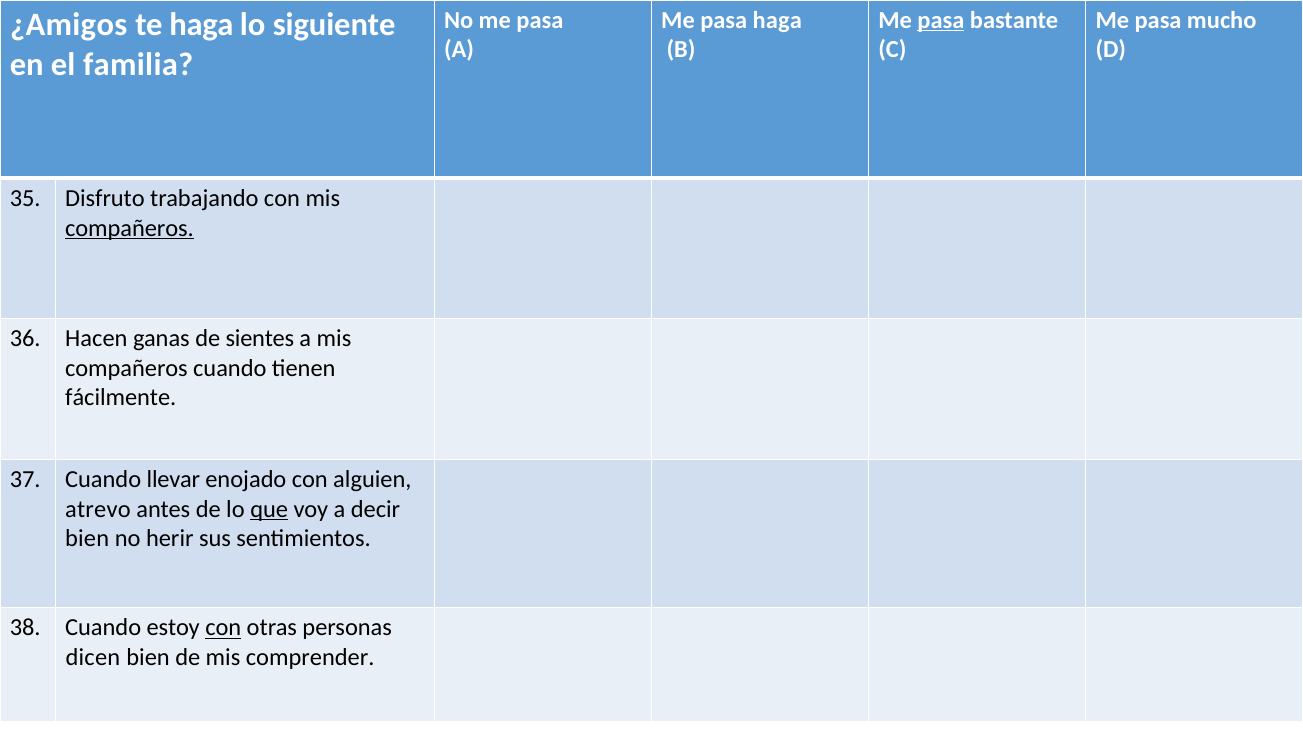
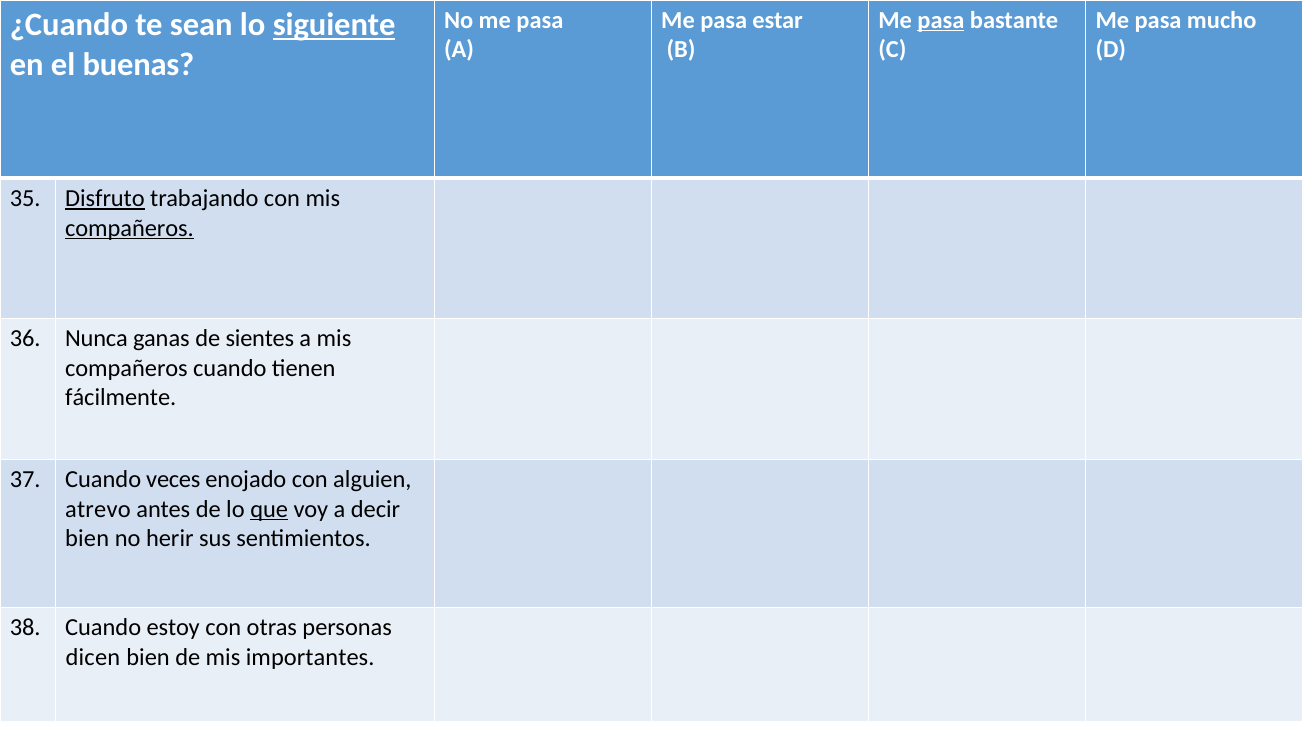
pasa haga: haga -> estar
¿Amigos: ¿Amigos -> ¿Cuando
te haga: haga -> sean
siguiente underline: none -> present
familia: familia -> buenas
Disfruto underline: none -> present
Hacen: Hacen -> Nunca
llevar: llevar -> veces
con at (223, 628) underline: present -> none
comprender: comprender -> importantes
